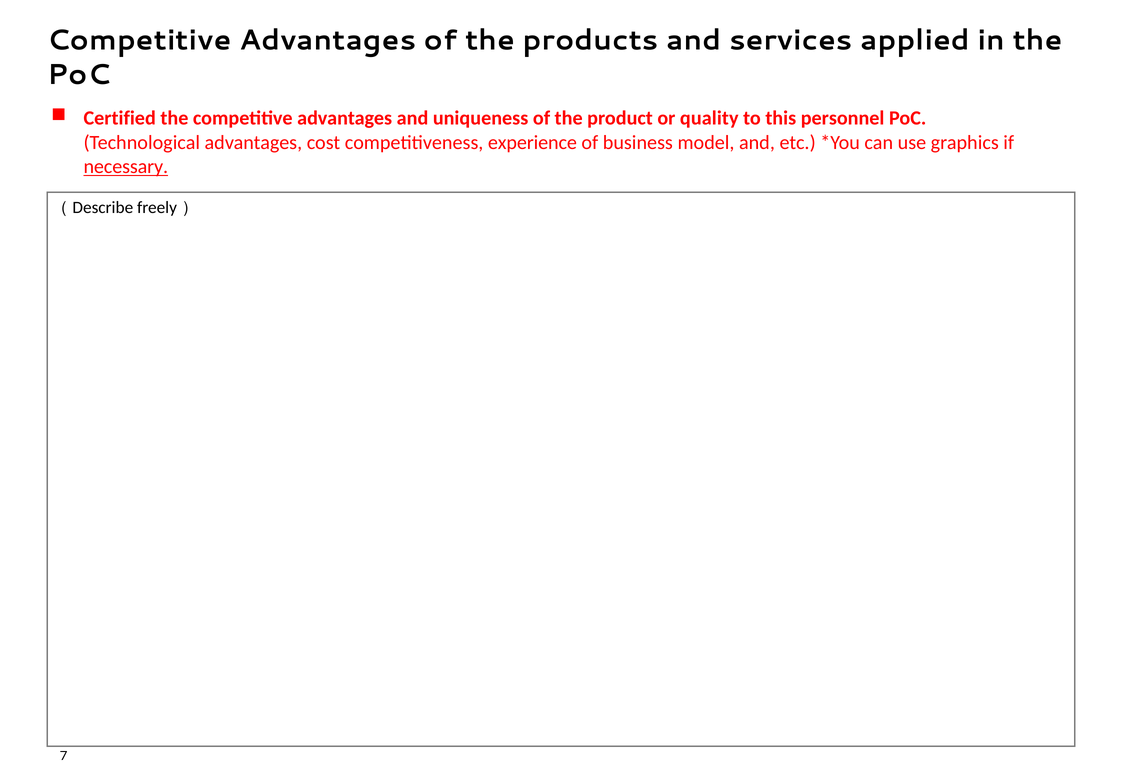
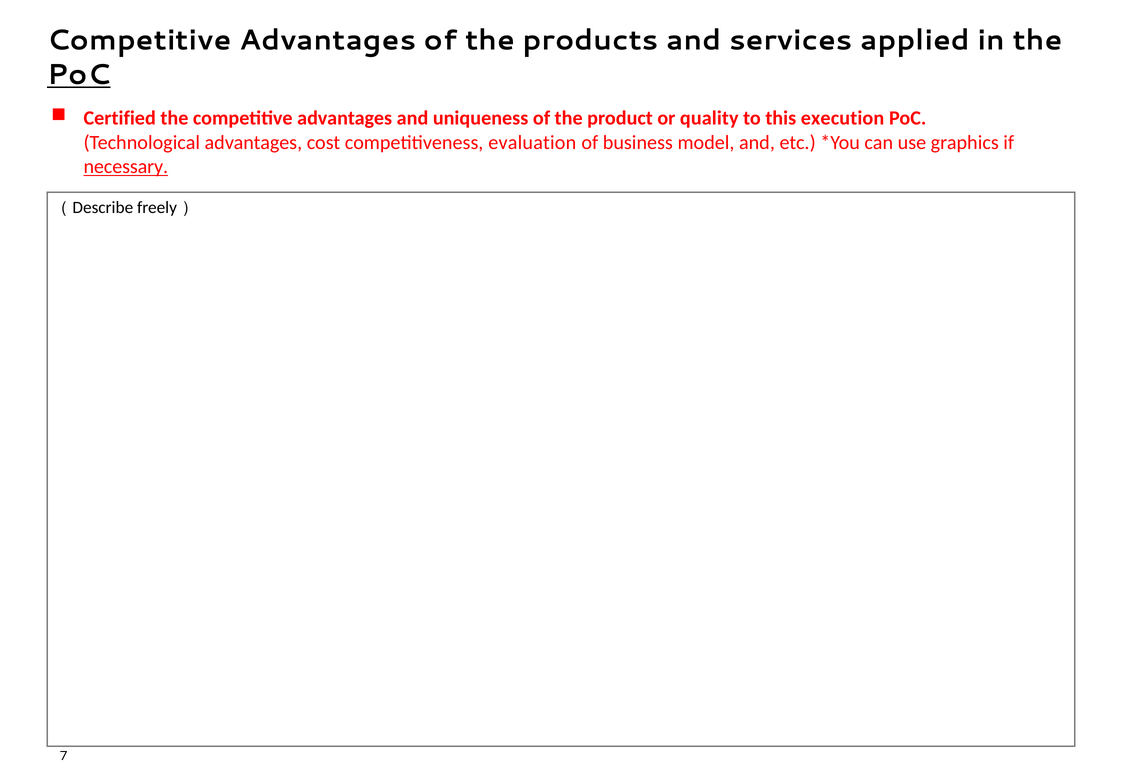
PoC at (79, 75) underline: none -> present
personnel: personnel -> execution
experience: experience -> evaluation
